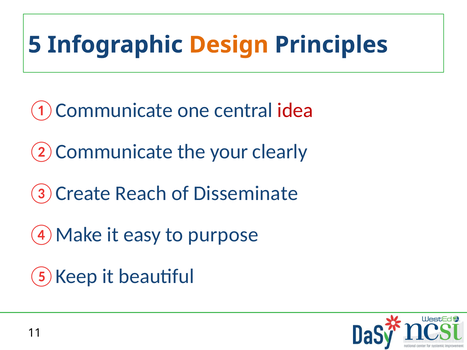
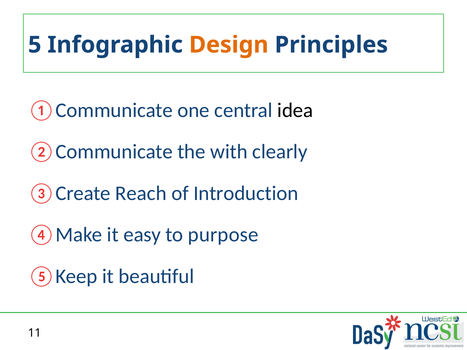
idea colour: red -> black
your: your -> with
Disseminate: Disseminate -> Introduction
